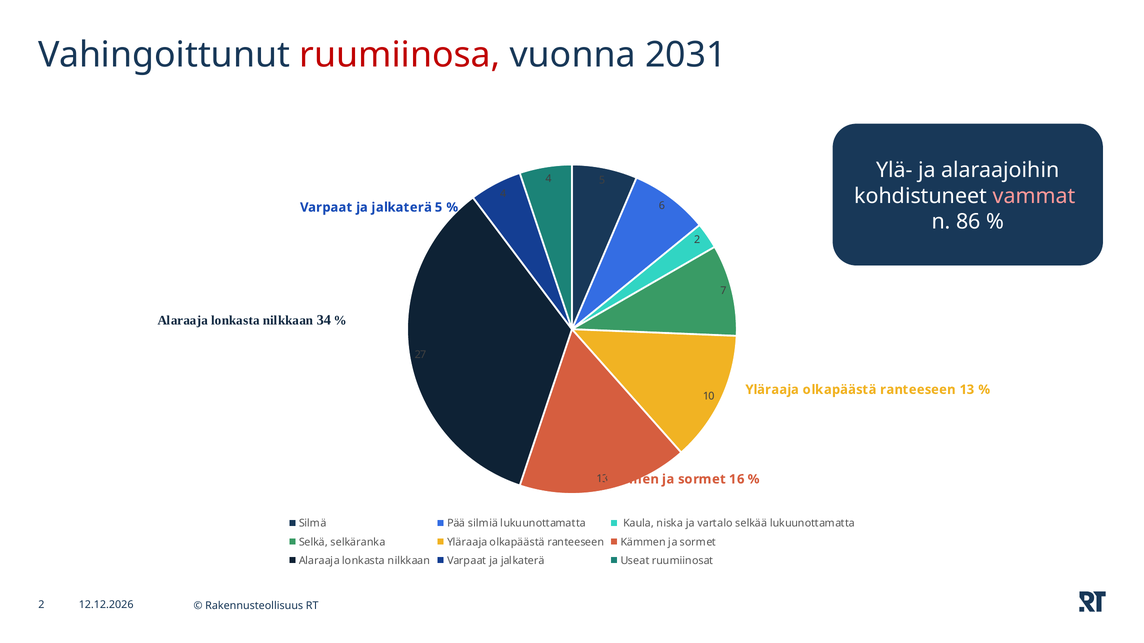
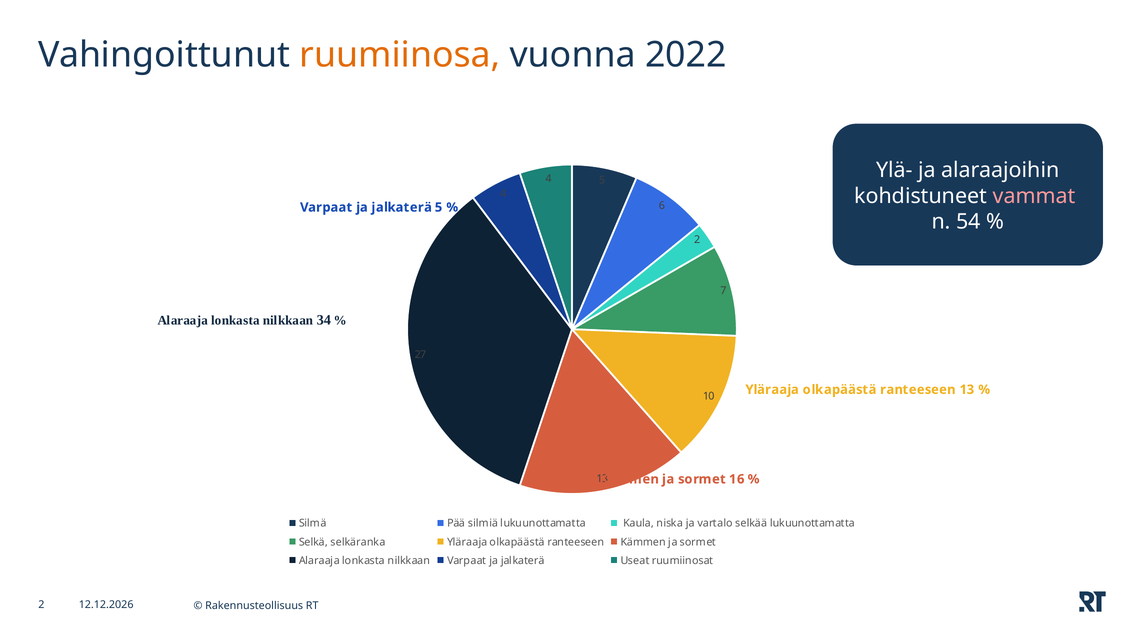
ruumiinosa colour: red -> orange
2031: 2031 -> 2022
86: 86 -> 54
